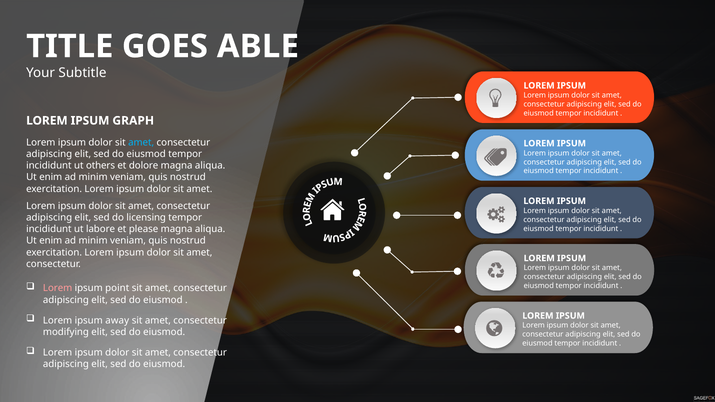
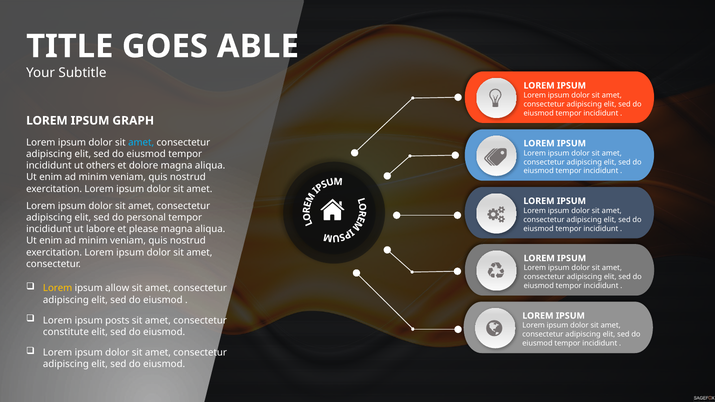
licensing: licensing -> personal
Lorem at (58, 288) colour: pink -> yellow
point: point -> allow
away: away -> posts
modifying: modifying -> constitute
